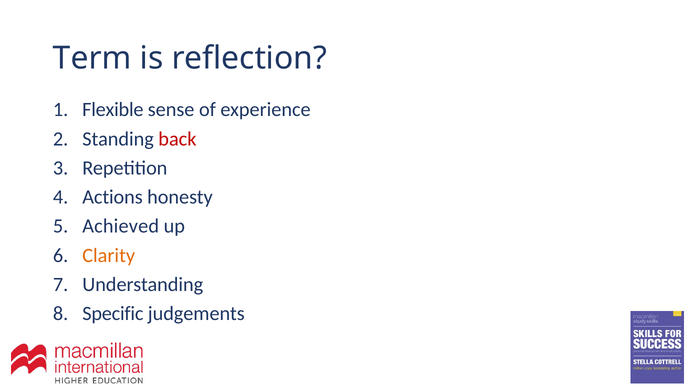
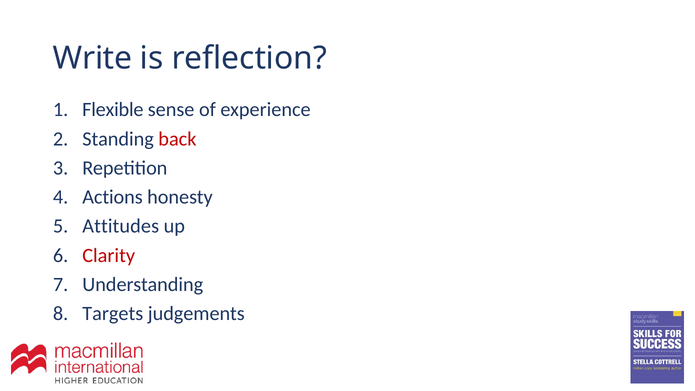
Term: Term -> Write
Achieved: Achieved -> Attitudes
Clarity colour: orange -> red
Specific: Specific -> Targets
